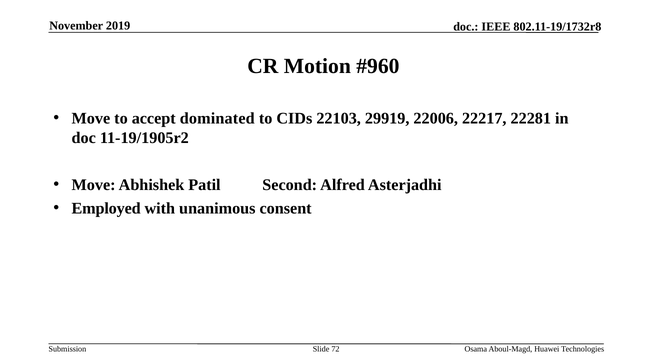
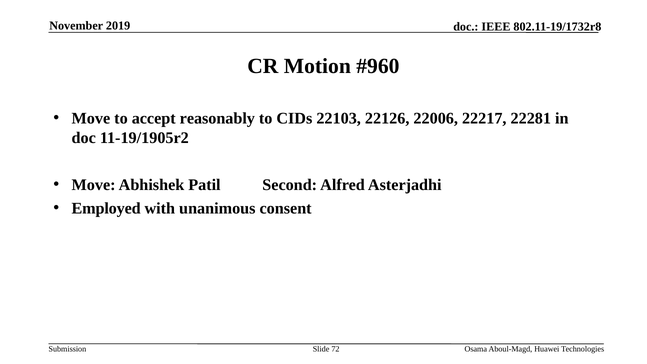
dominated: dominated -> reasonably
29919: 29919 -> 22126
